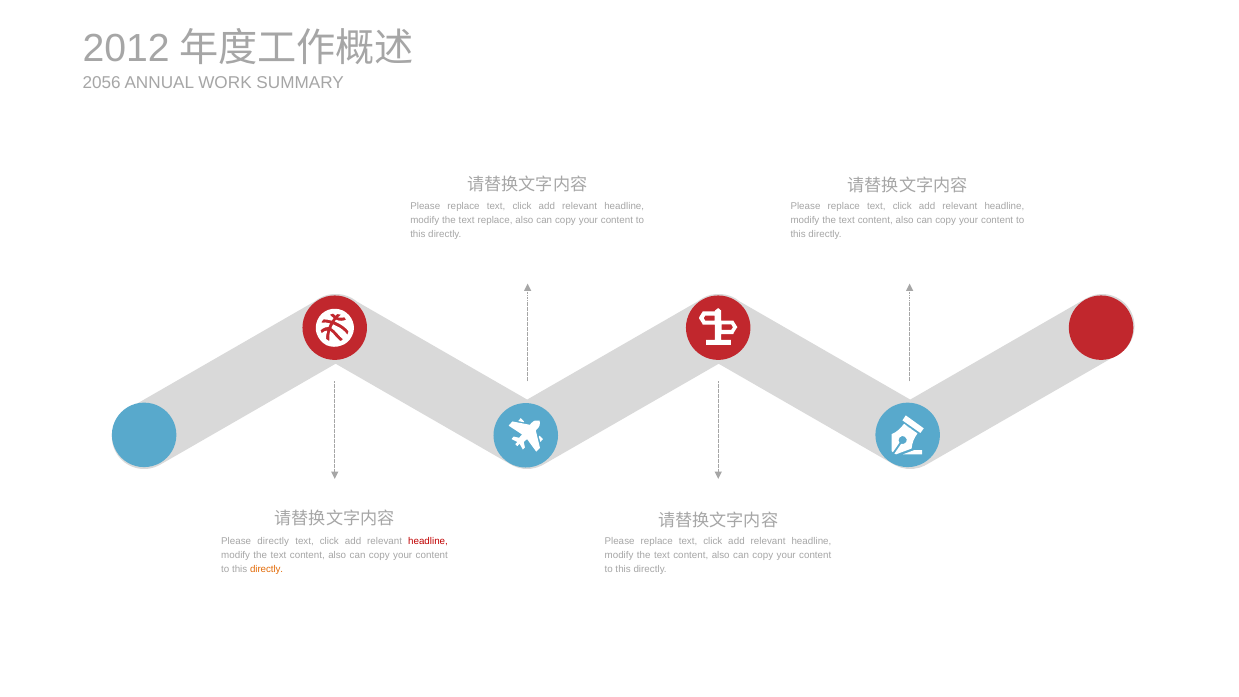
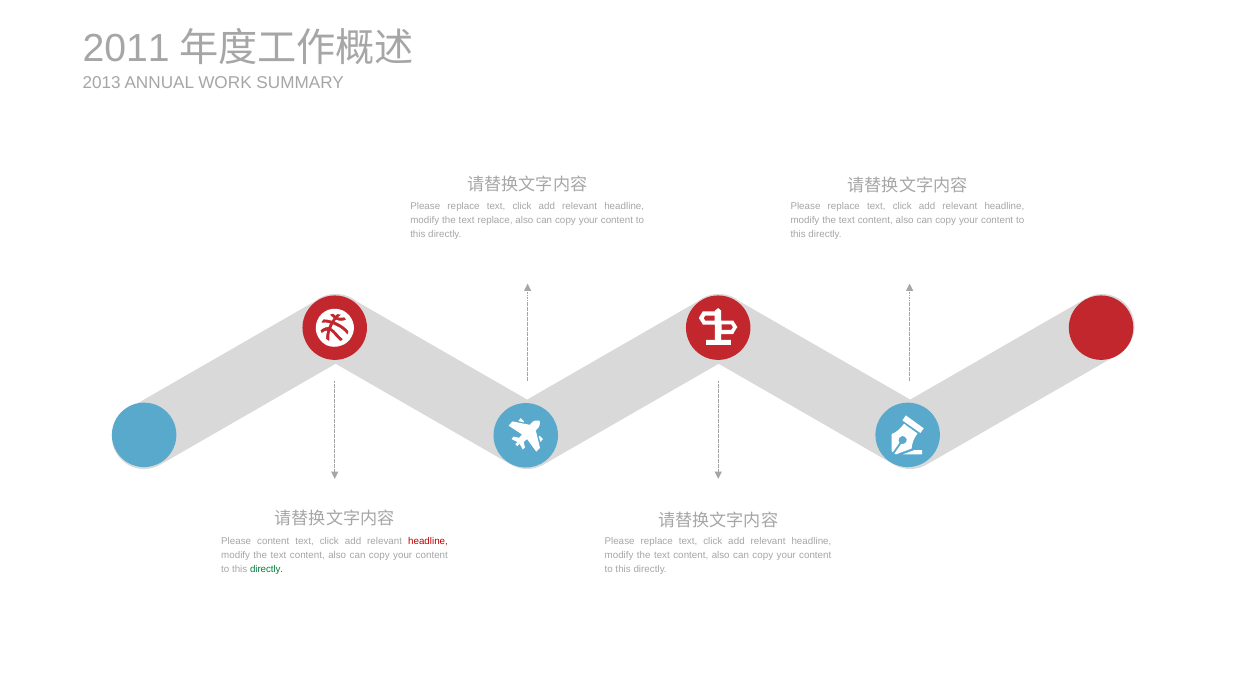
2012: 2012 -> 2011
2056: 2056 -> 2013
Please directly: directly -> content
directly at (267, 569) colour: orange -> green
